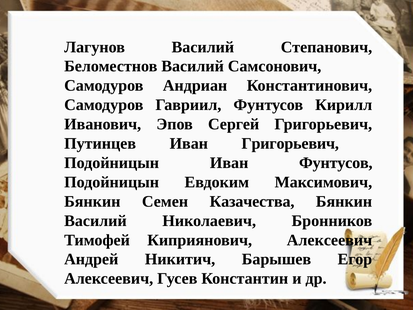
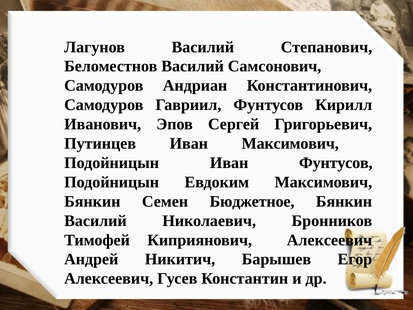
Иван Григорьевич: Григорьевич -> Максимович
Казачества: Казачества -> Бюджетное
